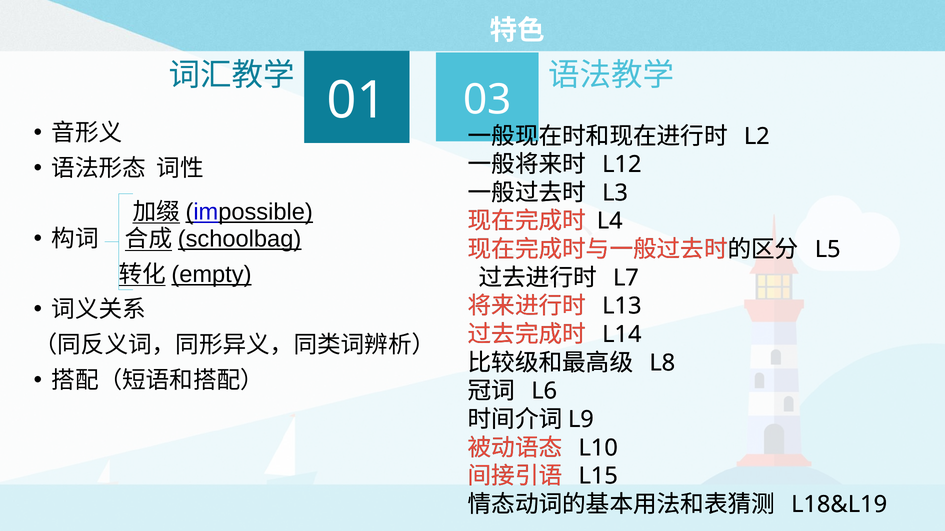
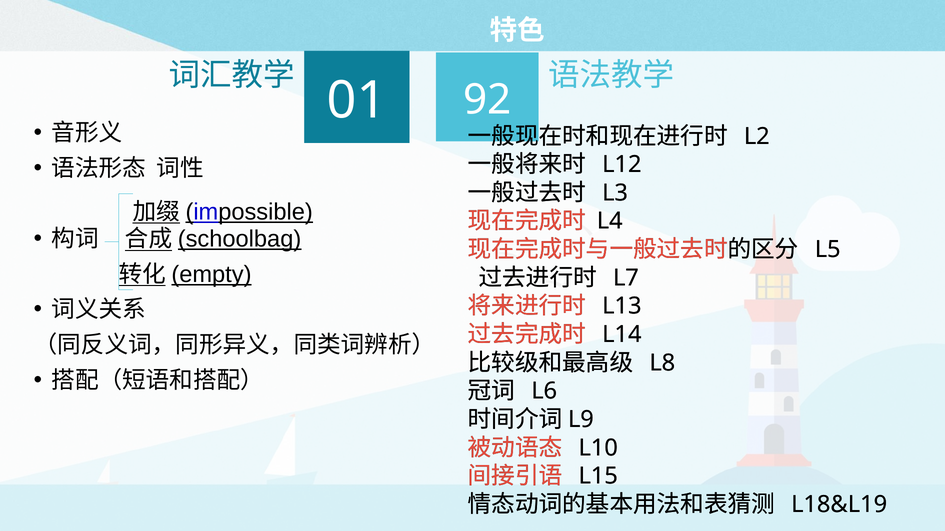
03: 03 -> 92
